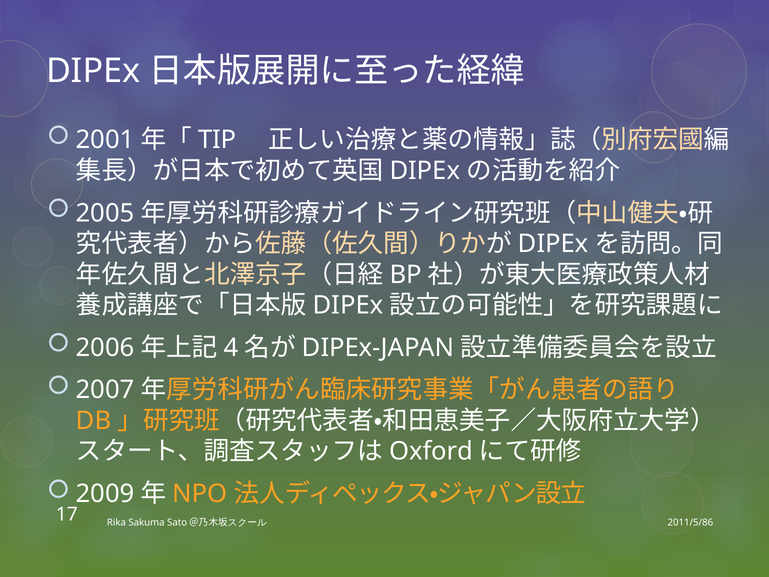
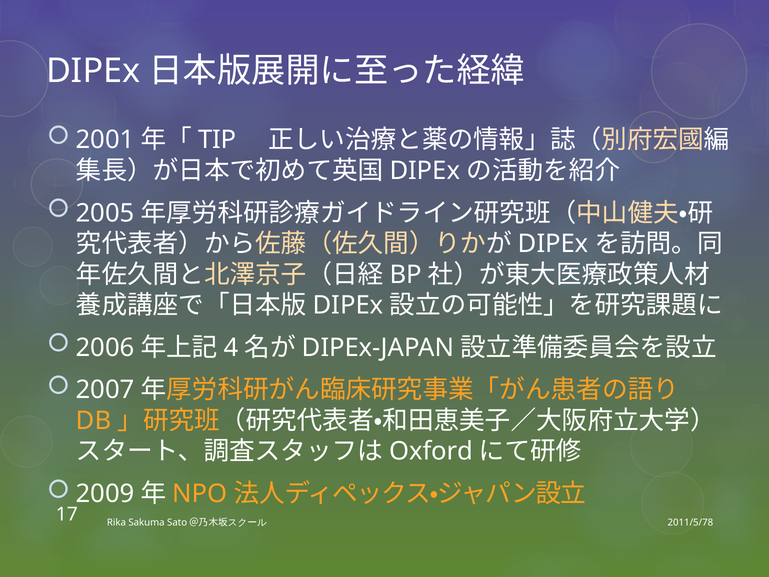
2011/5/86: 2011/5/86 -> 2011/5/78
